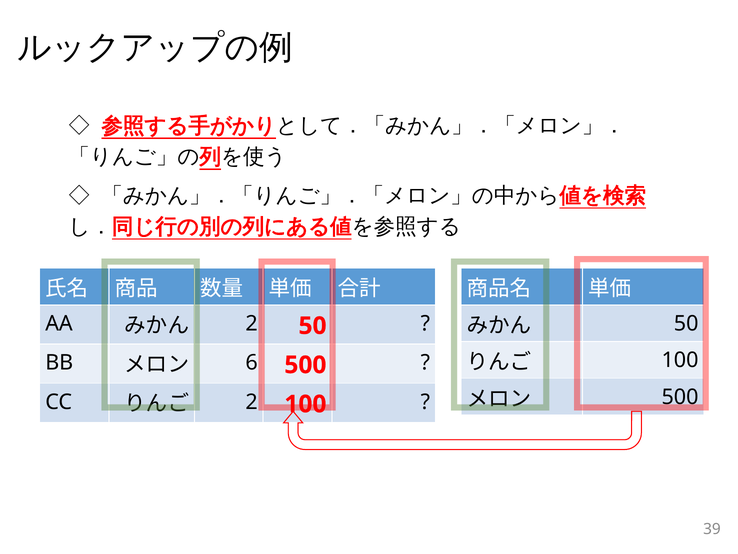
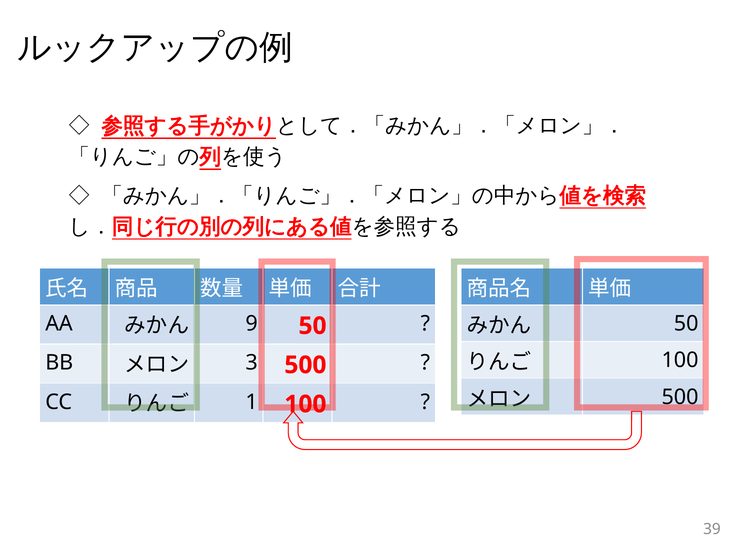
2 at (252, 323): 2 -> 9
6: 6 -> 3
2 at (252, 402): 2 -> 1
